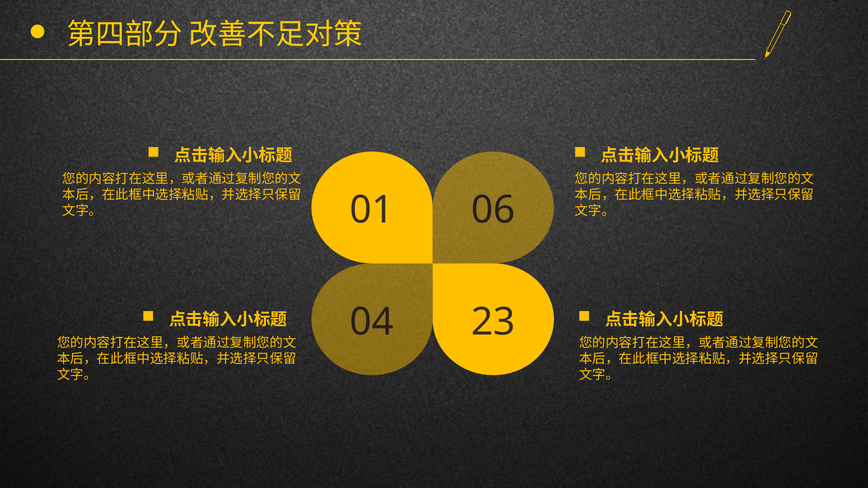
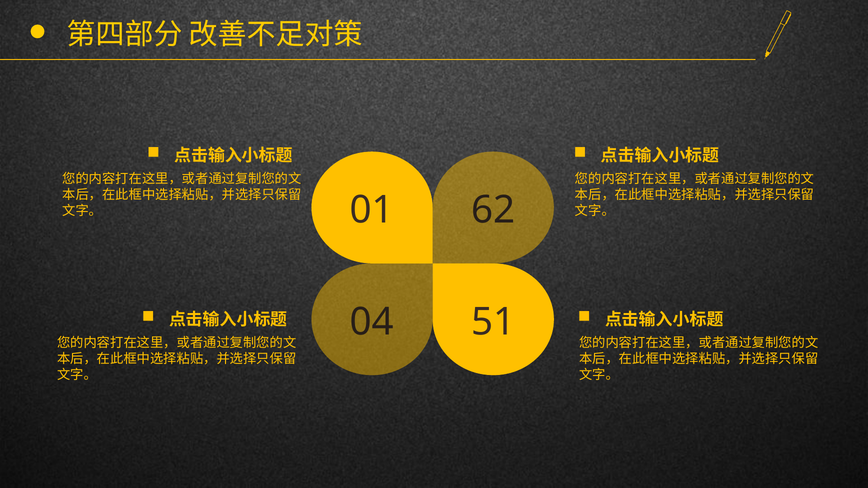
06: 06 -> 62
23: 23 -> 51
